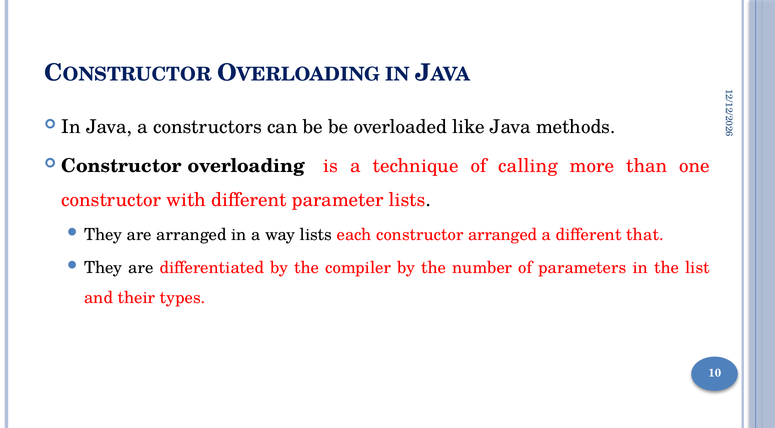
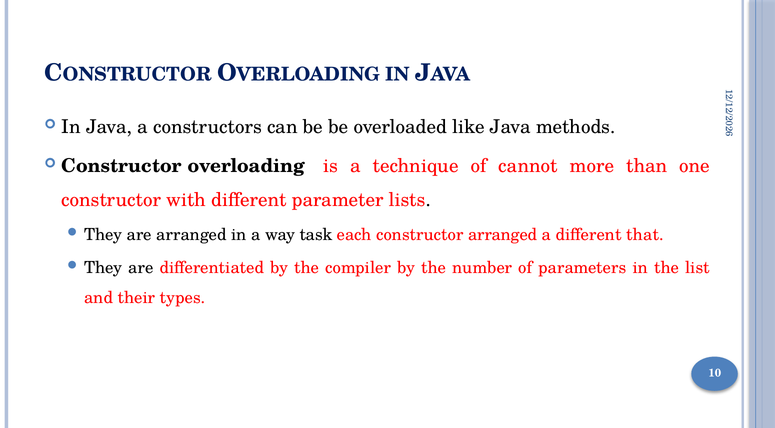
calling: calling -> cannot
way lists: lists -> task
